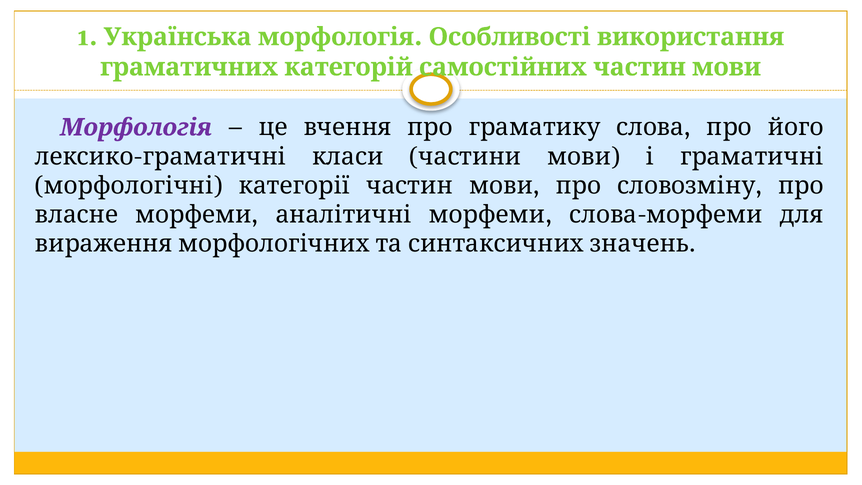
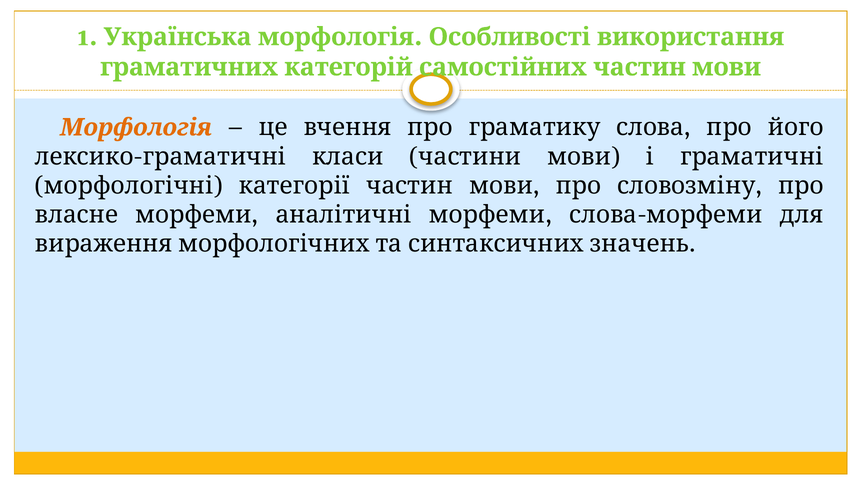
Морфологія colour: purple -> orange
